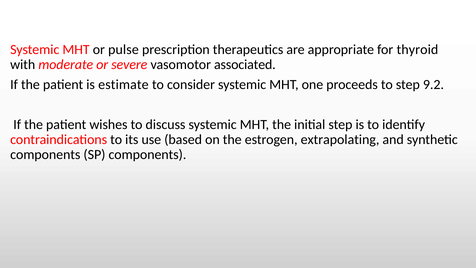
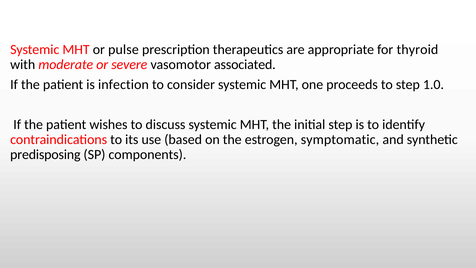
estimate: estimate -> infection
9.2: 9.2 -> 1.0
extrapolating: extrapolating -> symptomatic
components at (45, 154): components -> predisposing
